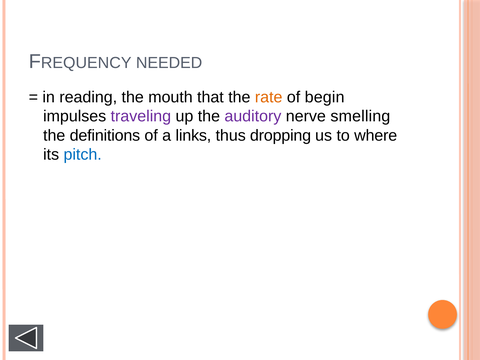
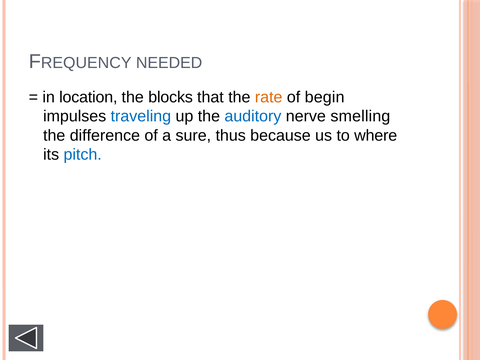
reading: reading -> location
mouth: mouth -> blocks
traveling colour: purple -> blue
auditory colour: purple -> blue
definitions: definitions -> difference
links: links -> sure
dropping: dropping -> because
